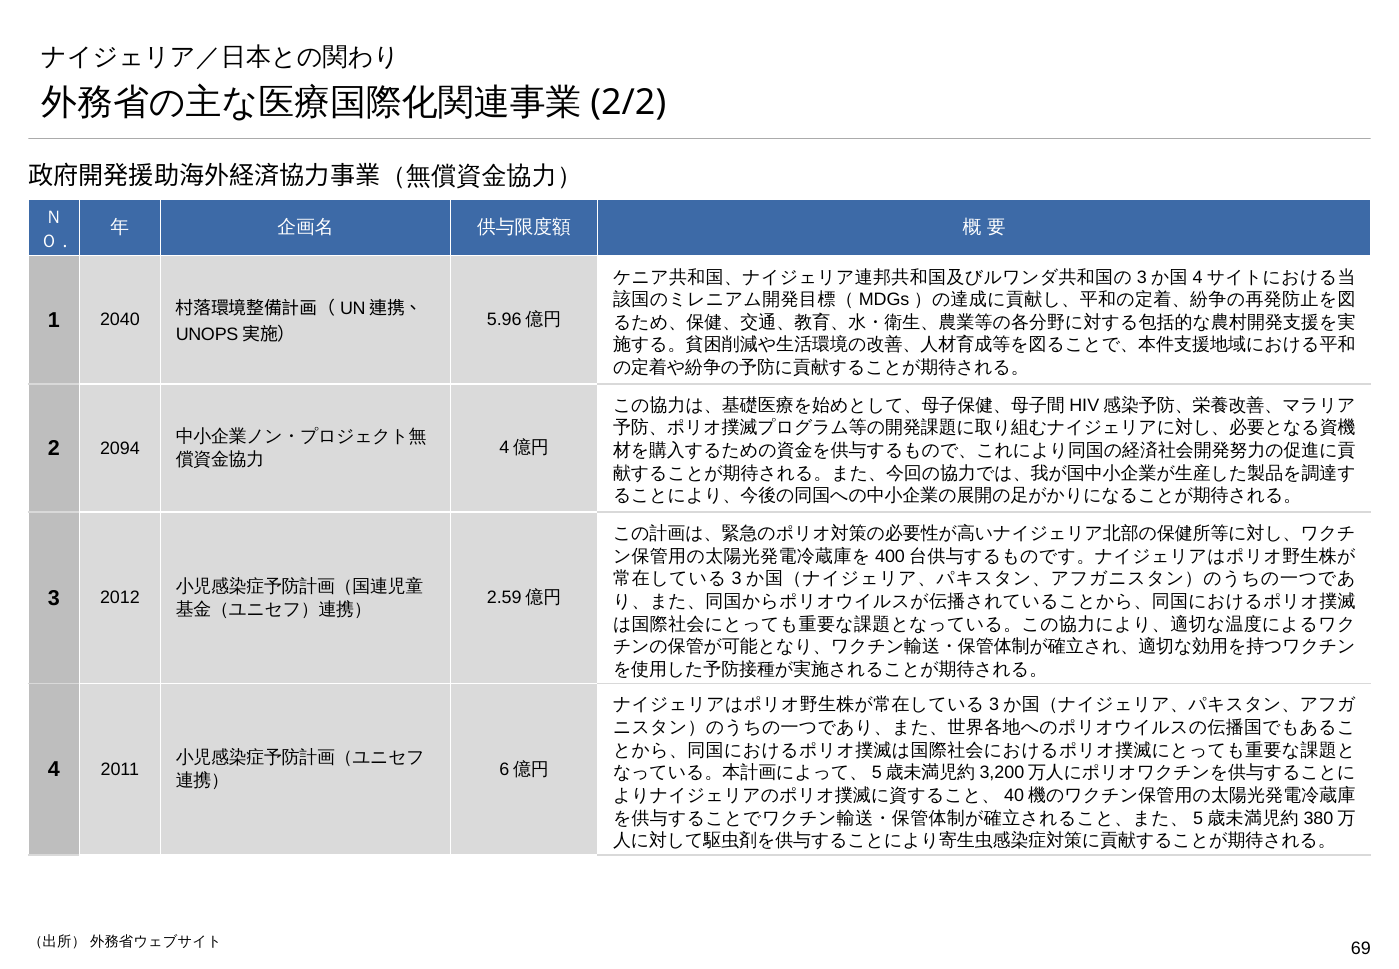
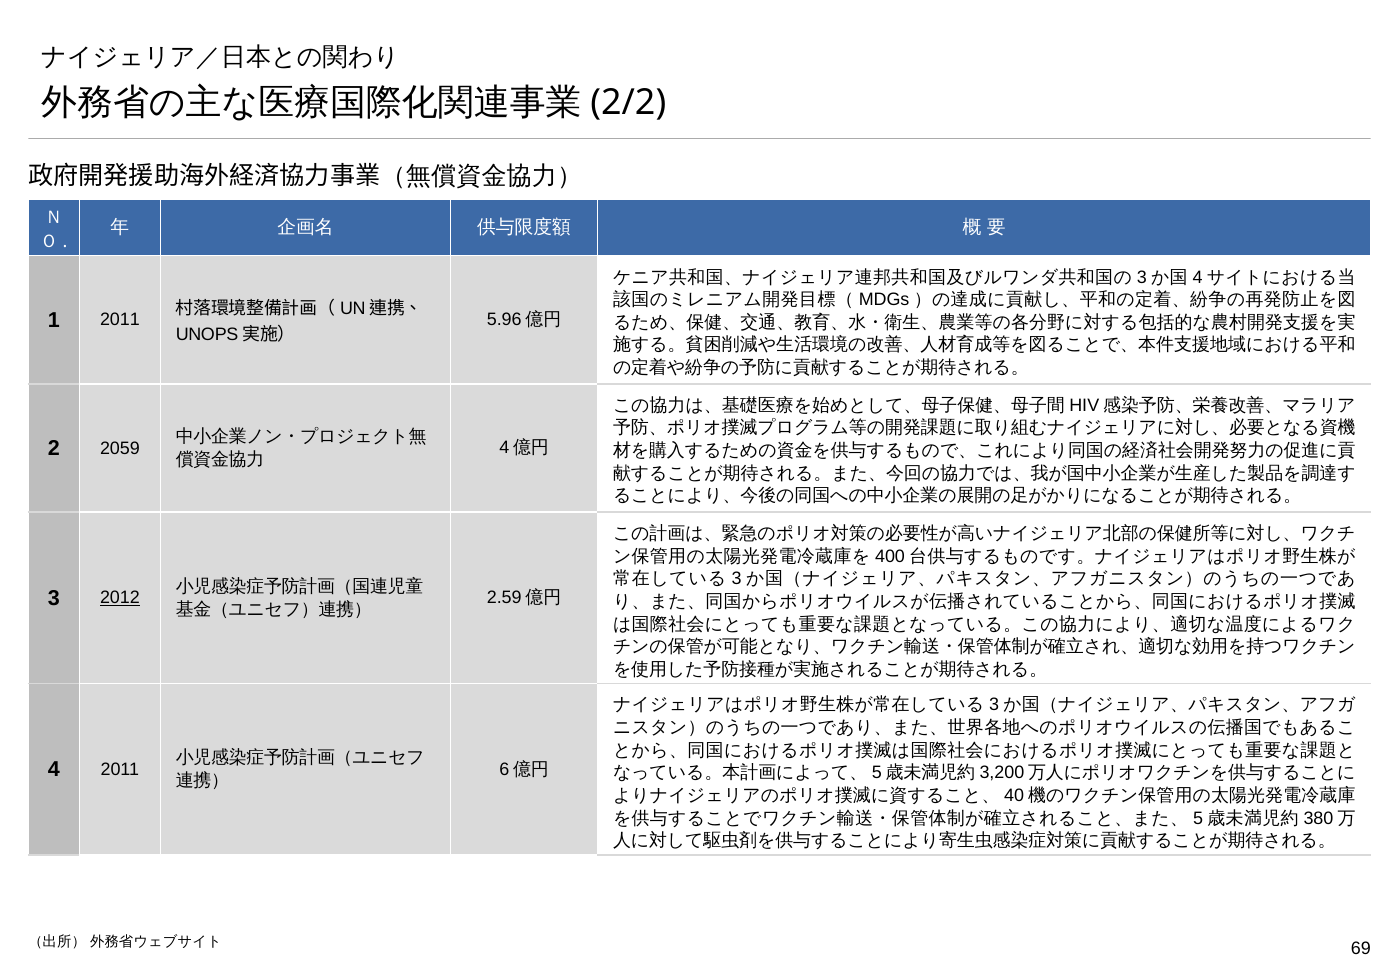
1 2040: 2040 -> 2011
2094: 2094 -> 2059
2012 underline: none -> present
